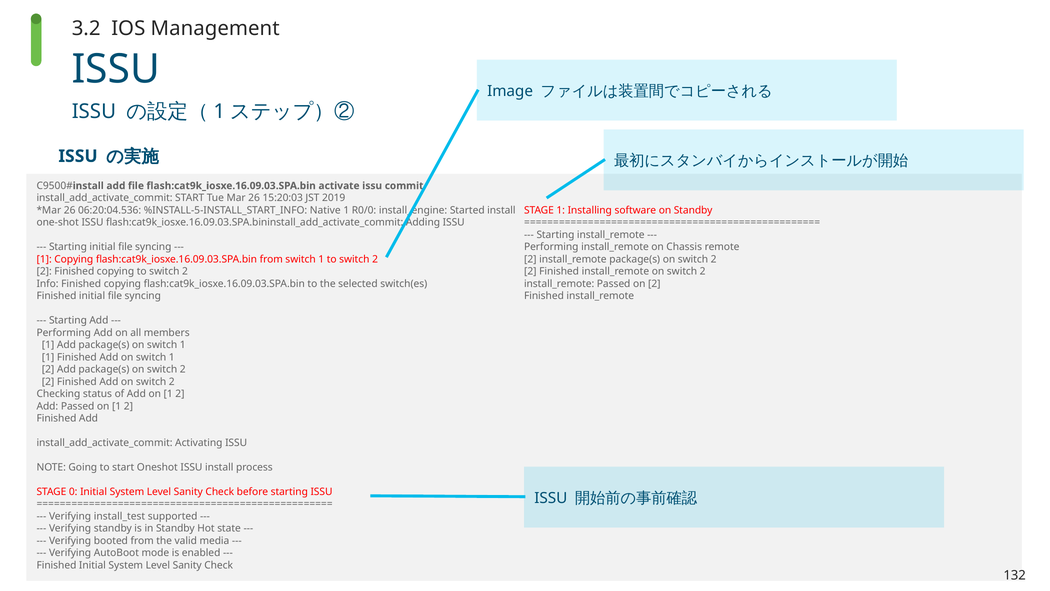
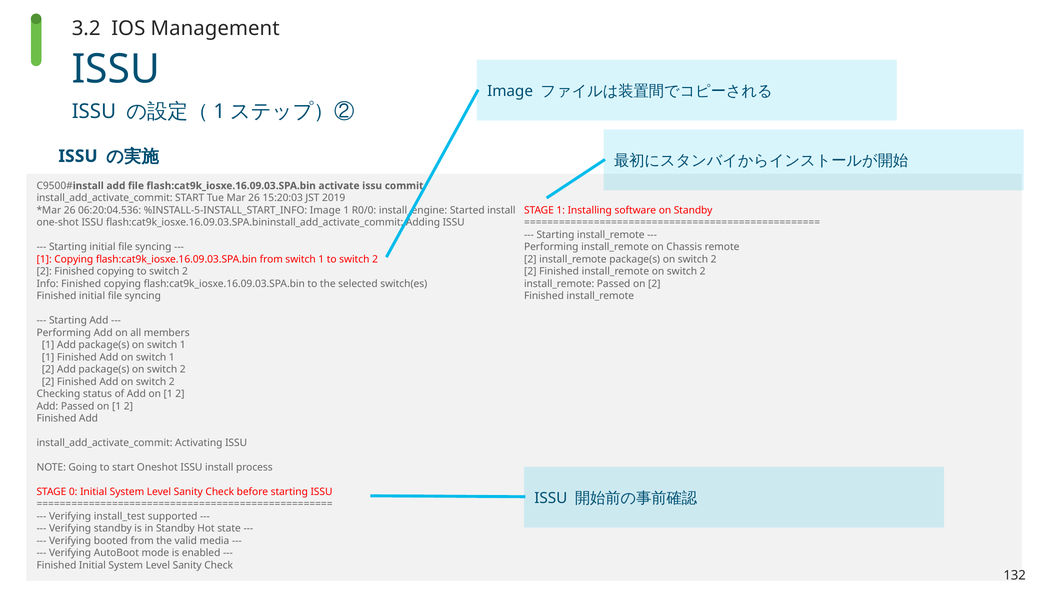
%INSTALL-5-INSTALL_START_INFO Native: Native -> Image
